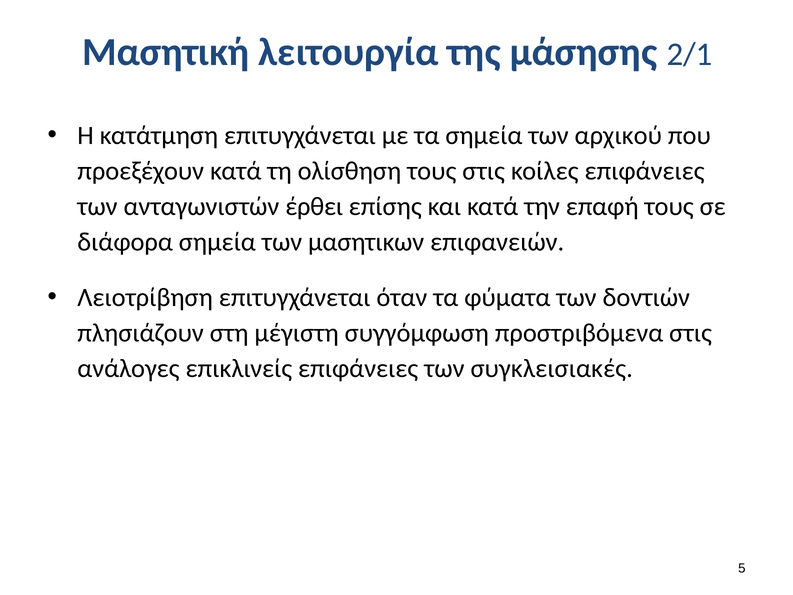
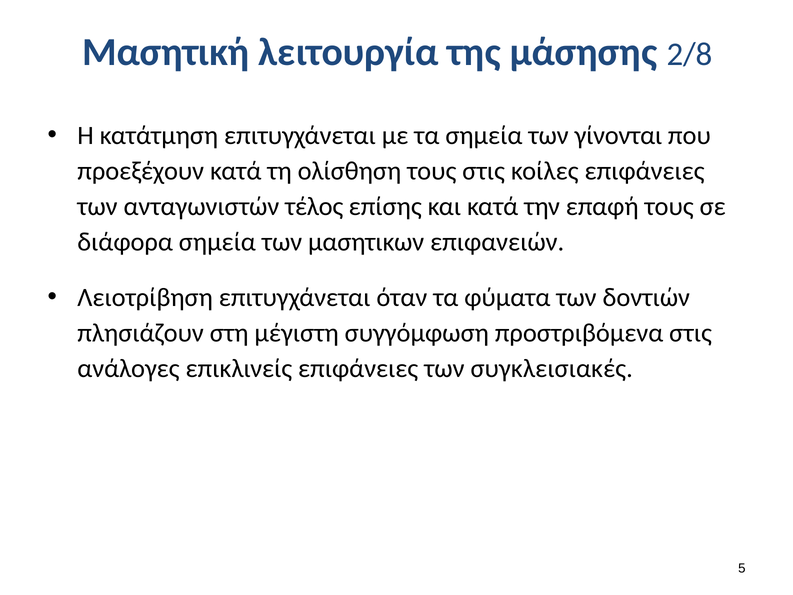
2/1: 2/1 -> 2/8
αρχικού: αρχικού -> γίνονται
έρθει: έρθει -> τέλος
